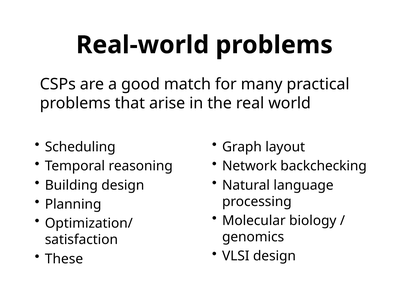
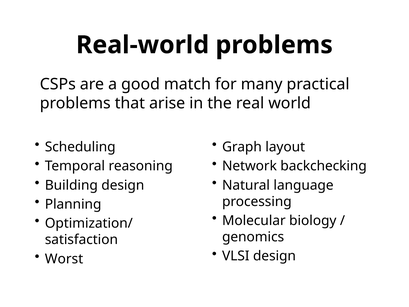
These: These -> Worst
